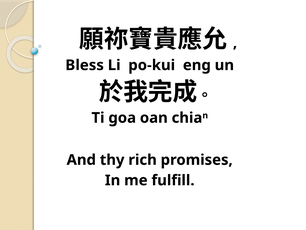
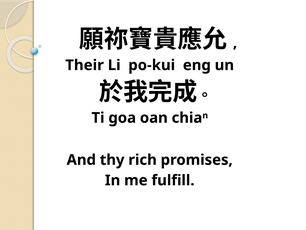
Bless: Bless -> Their
